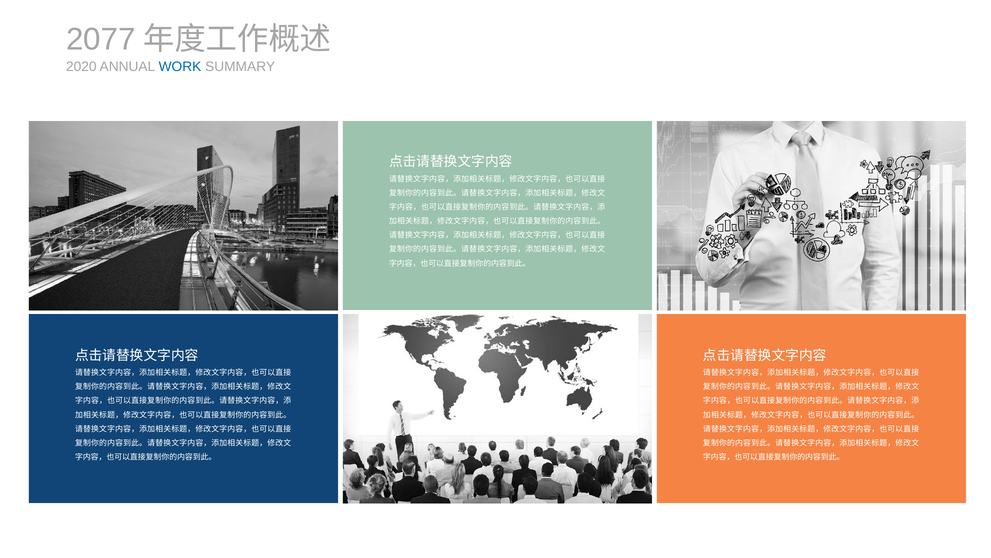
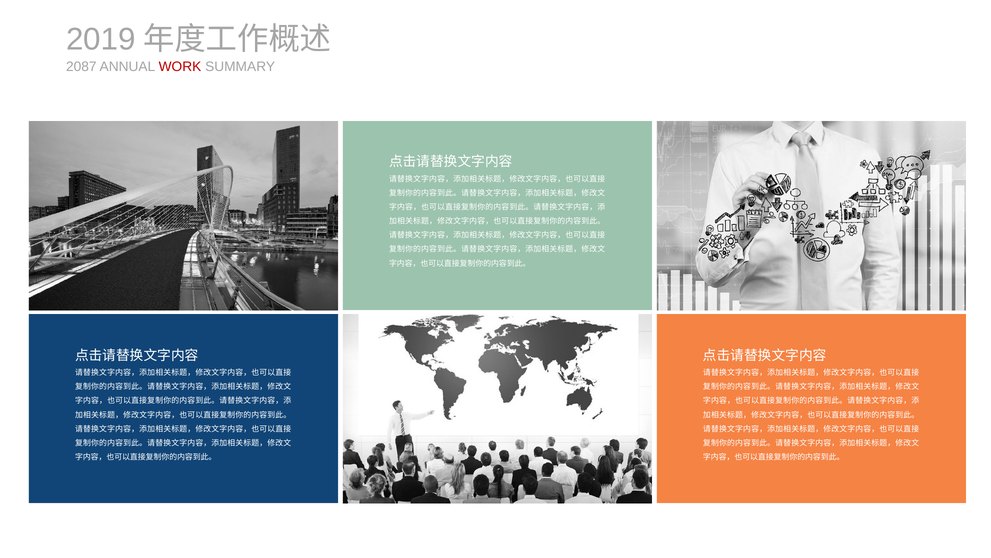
2077: 2077 -> 2019
2020: 2020 -> 2087
WORK colour: blue -> red
